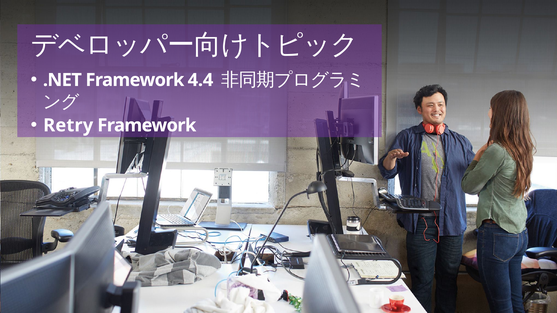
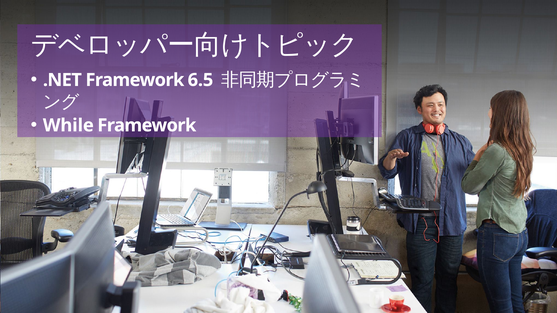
4.4: 4.4 -> 6.5
Retry: Retry -> While
